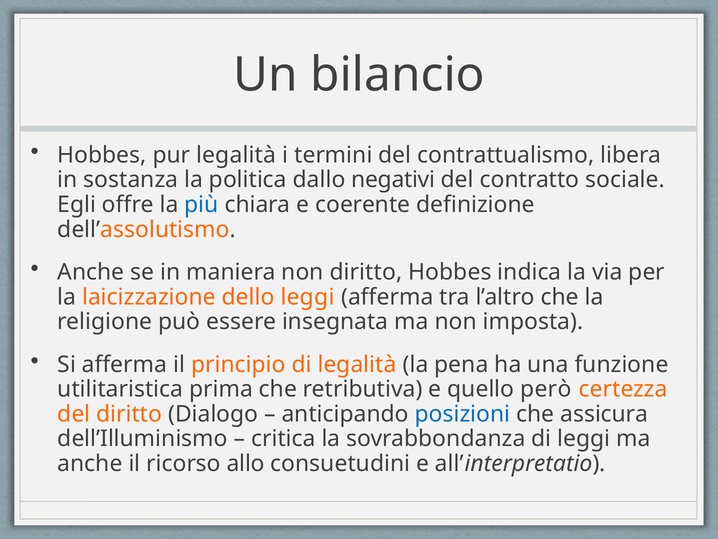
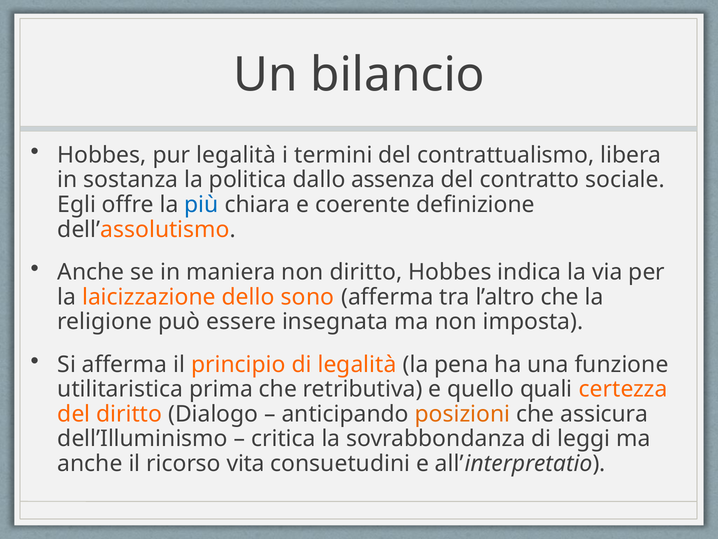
negativi: negativi -> assenza
dello leggi: leggi -> sono
però: però -> quali
posizioni colour: blue -> orange
allo: allo -> vita
